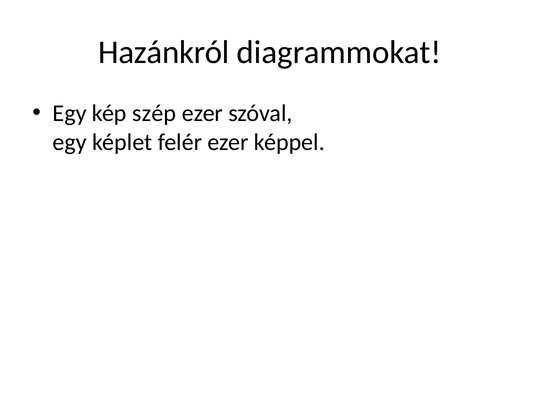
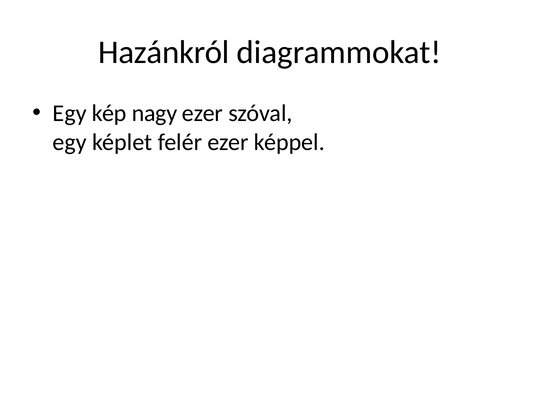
szép: szép -> nagy
